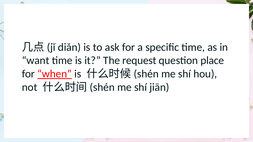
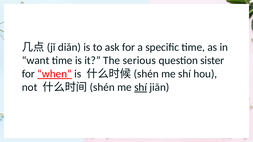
request: request -> serious
place: place -> sister
shí at (141, 87) underline: none -> present
